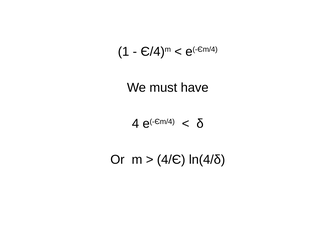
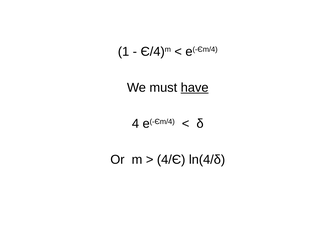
have underline: none -> present
